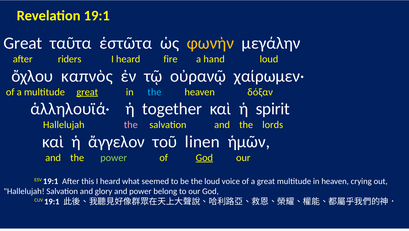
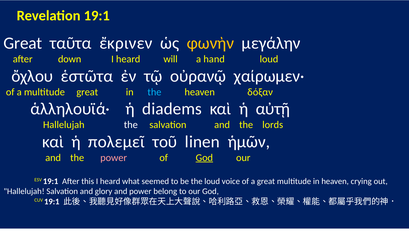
ἑστῶτα: ἑστῶτα -> ἔκρινεν
riders: riders -> down
fire: fire -> will
καπνὸς: καπνὸς -> ἑστῶτα
great at (87, 92) underline: present -> none
together: together -> diadems
spirit: spirit -> αὐτῇ
the at (131, 125) colour: pink -> white
ἄγγελον: ἄγγελον -> πολεμεῖ
power at (114, 157) colour: light green -> pink
